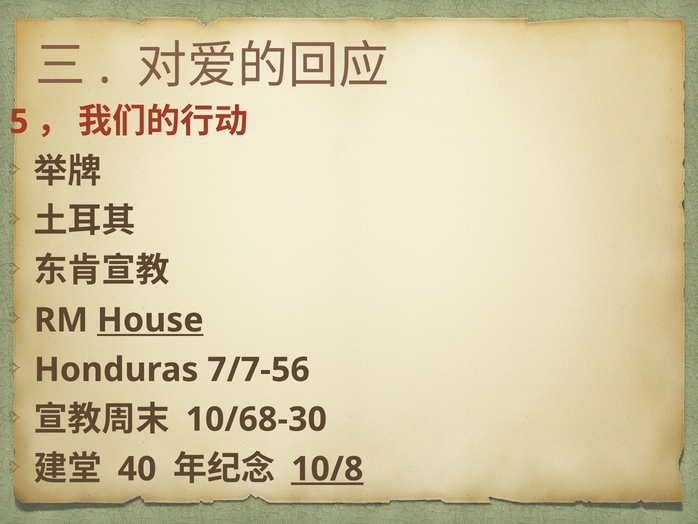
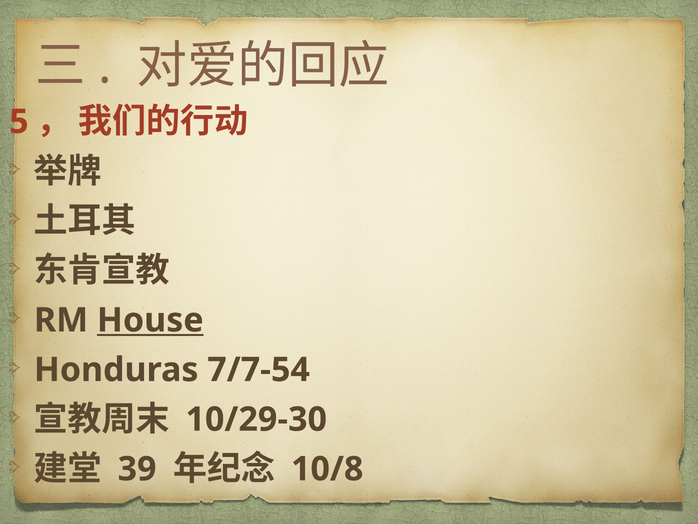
7/7-56: 7/7-56 -> 7/7-54
10/68-30: 10/68-30 -> 10/29-30
40: 40 -> 39
10/8 underline: present -> none
